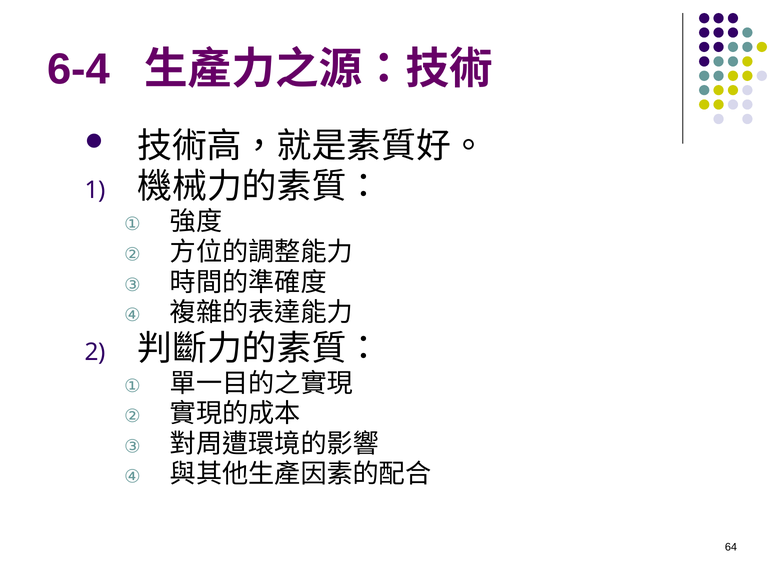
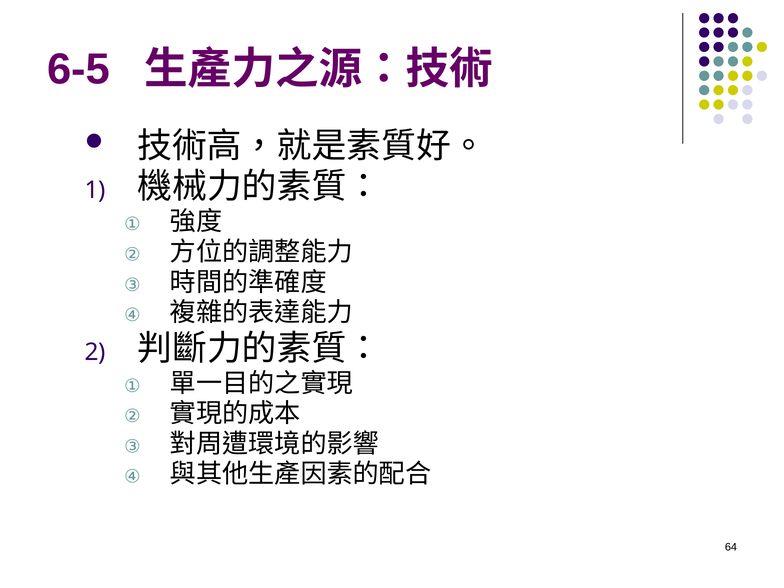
6-4: 6-4 -> 6-5
